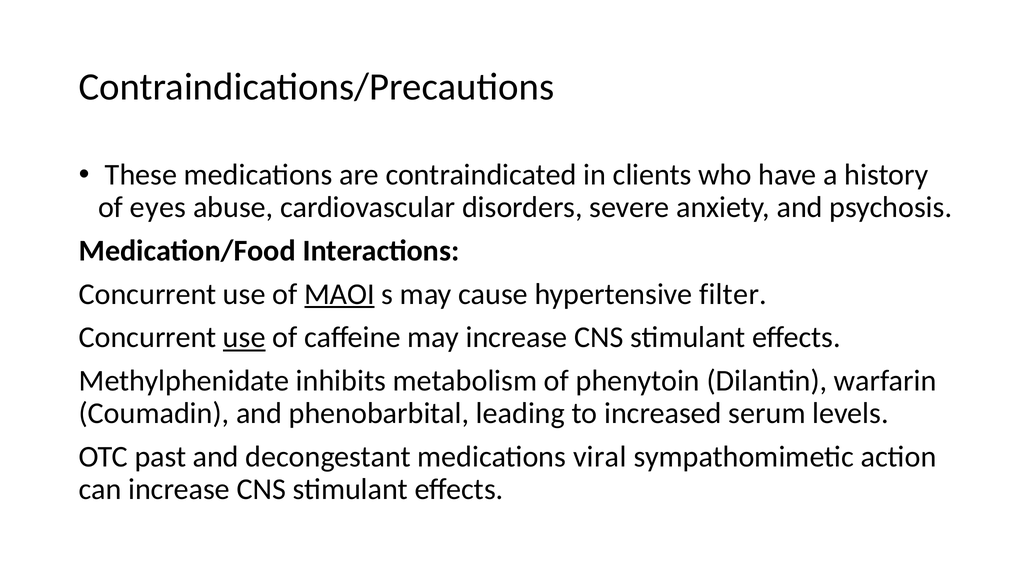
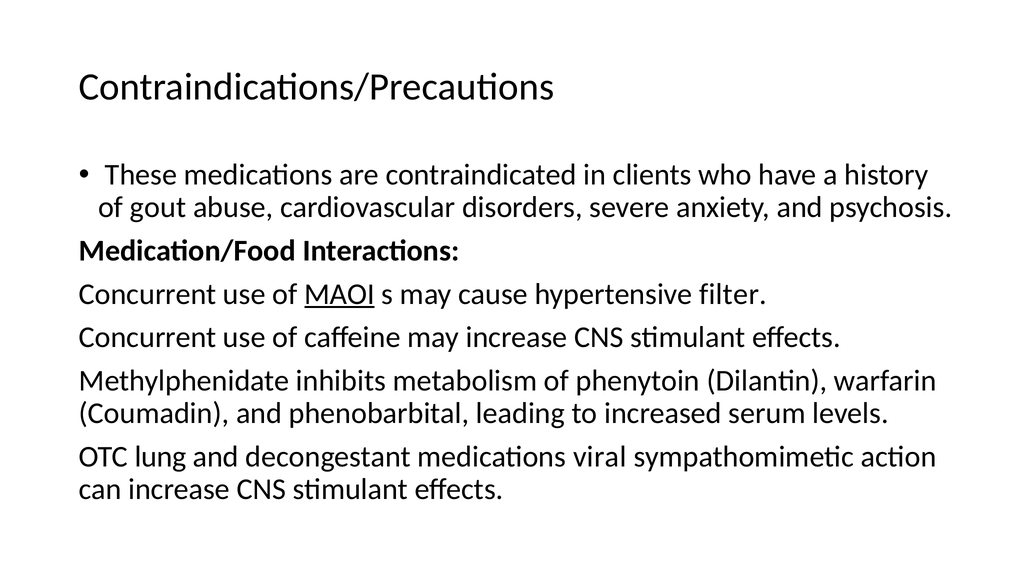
eyes: eyes -> gout
use at (244, 337) underline: present -> none
past: past -> lung
